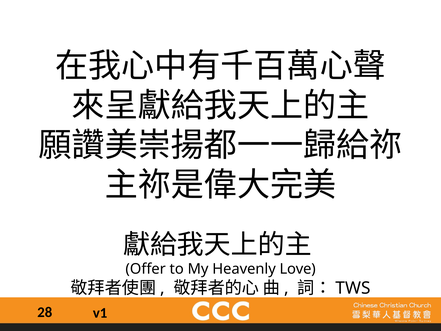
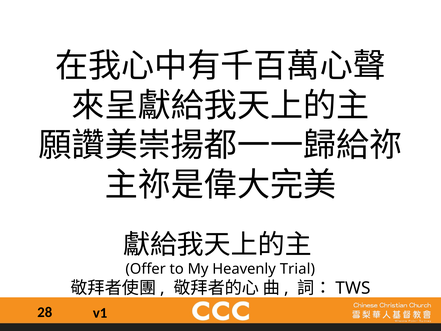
Love: Love -> Trial
